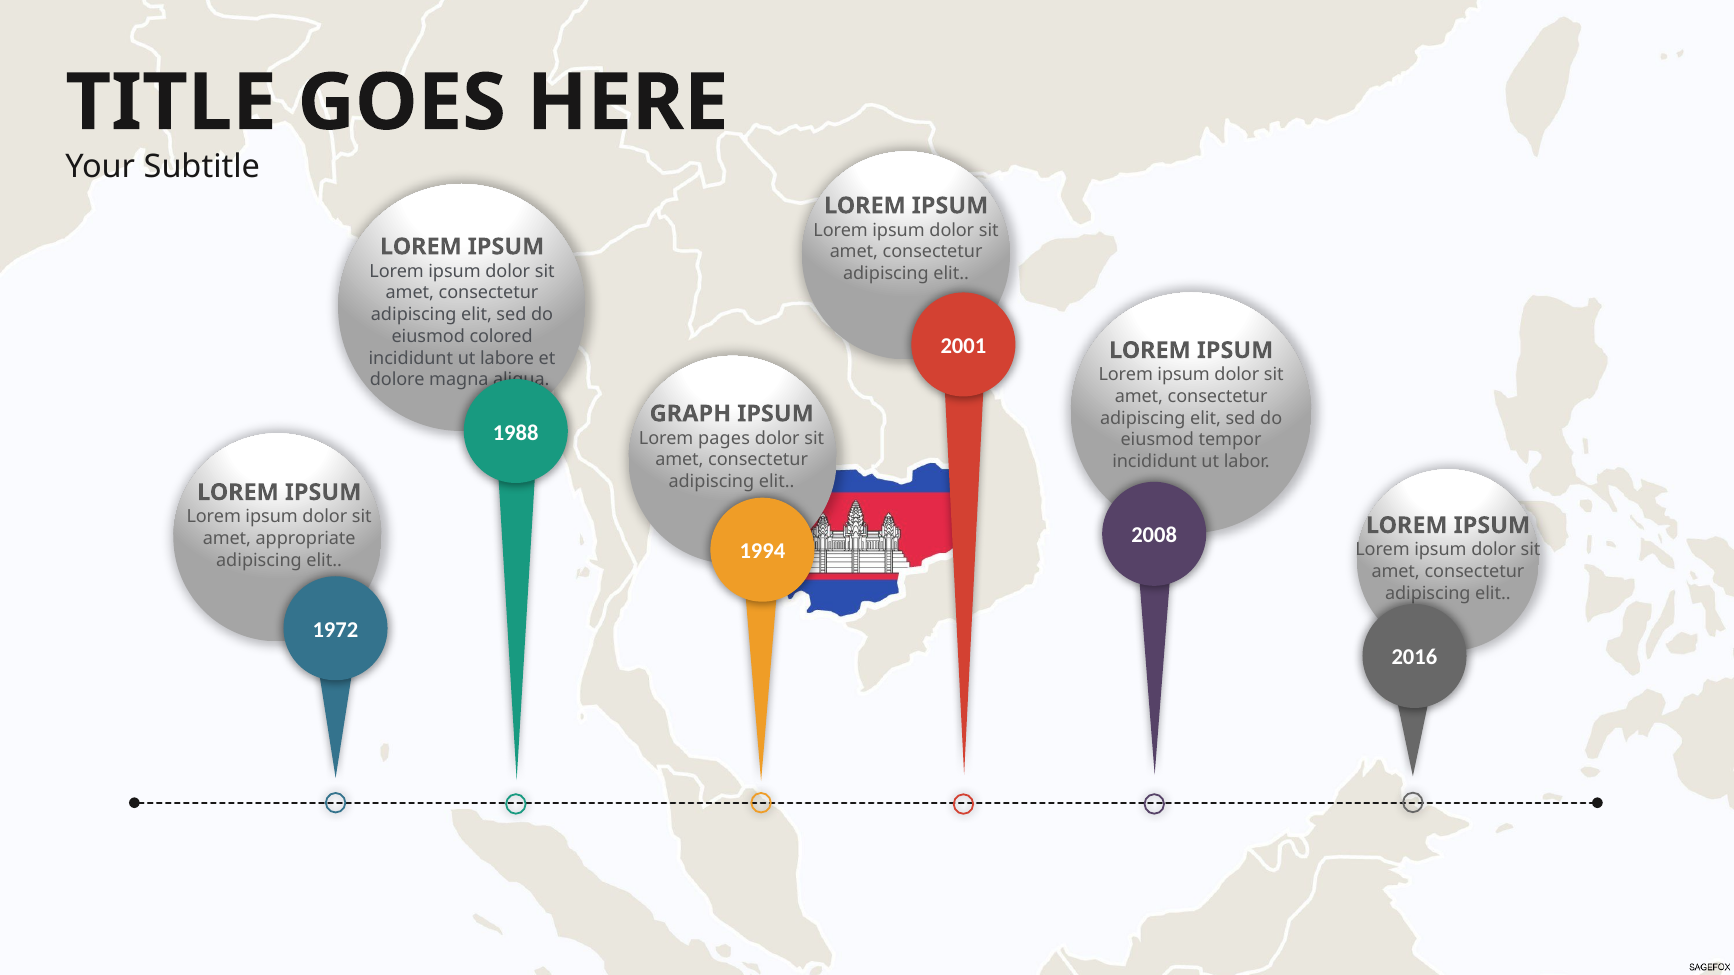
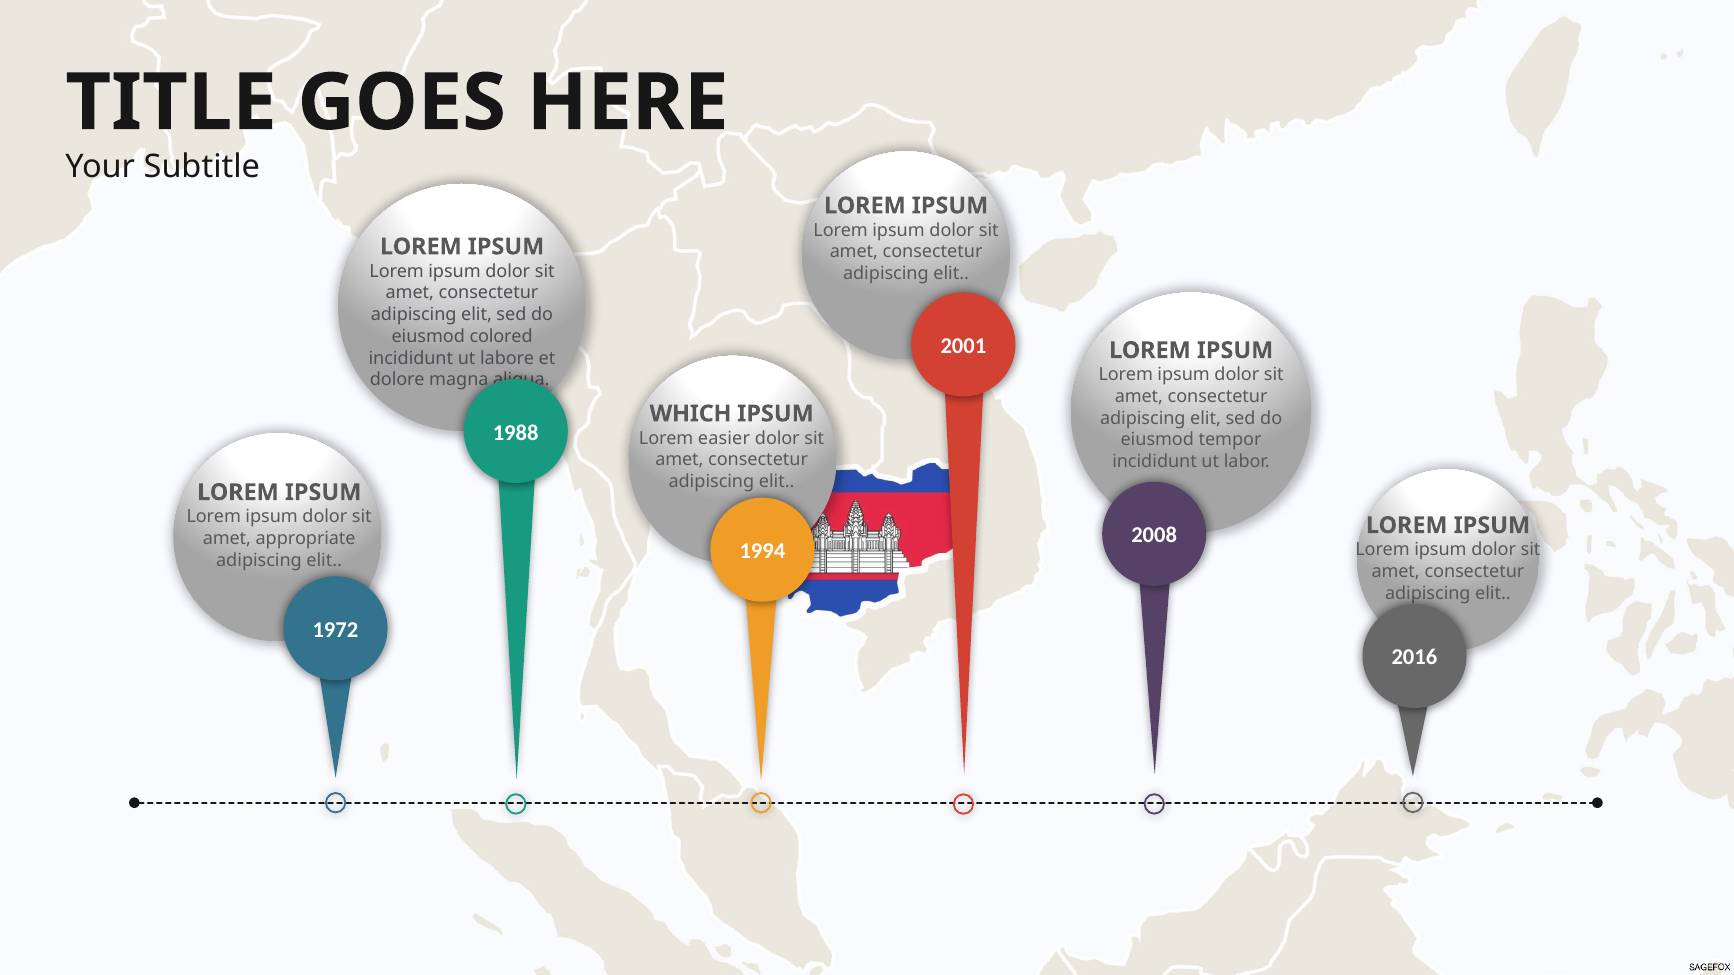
GRAPH: GRAPH -> WHICH
pages: pages -> easier
